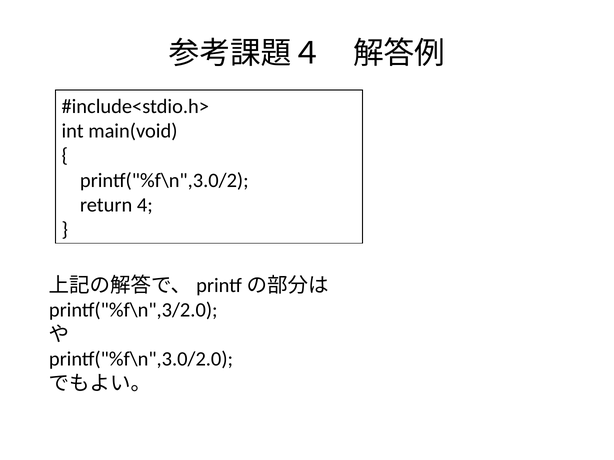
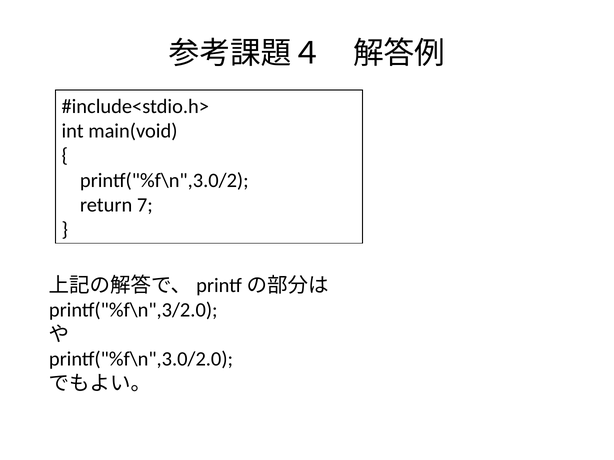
4: 4 -> 7
